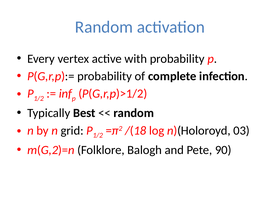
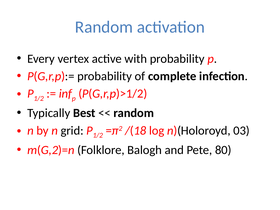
90: 90 -> 80
